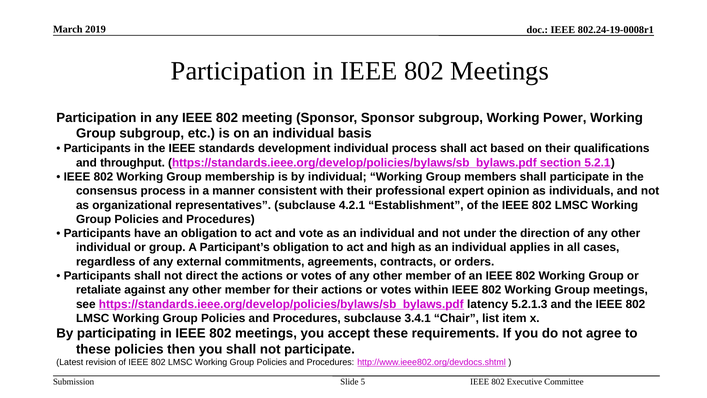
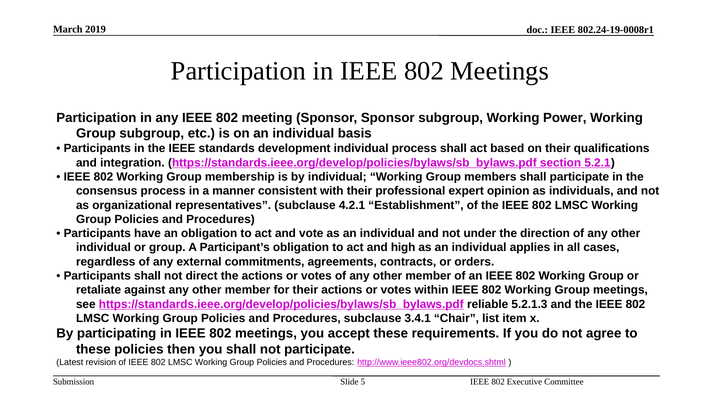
throughput: throughput -> integration
latency: latency -> reliable
